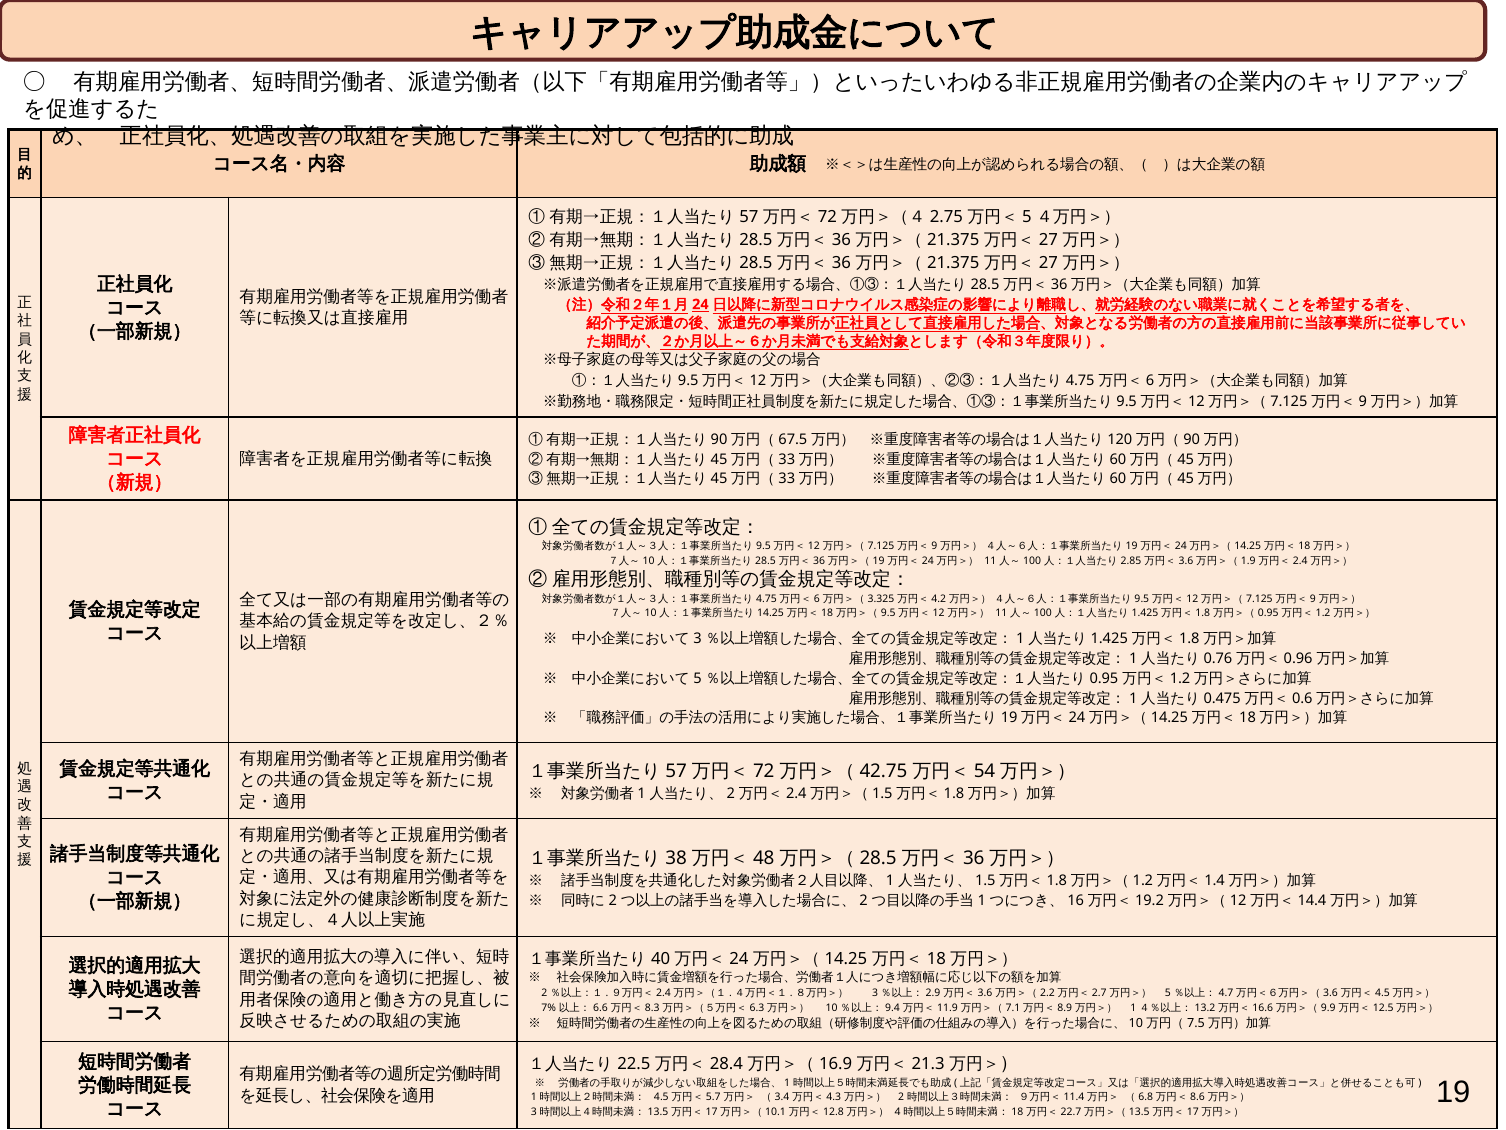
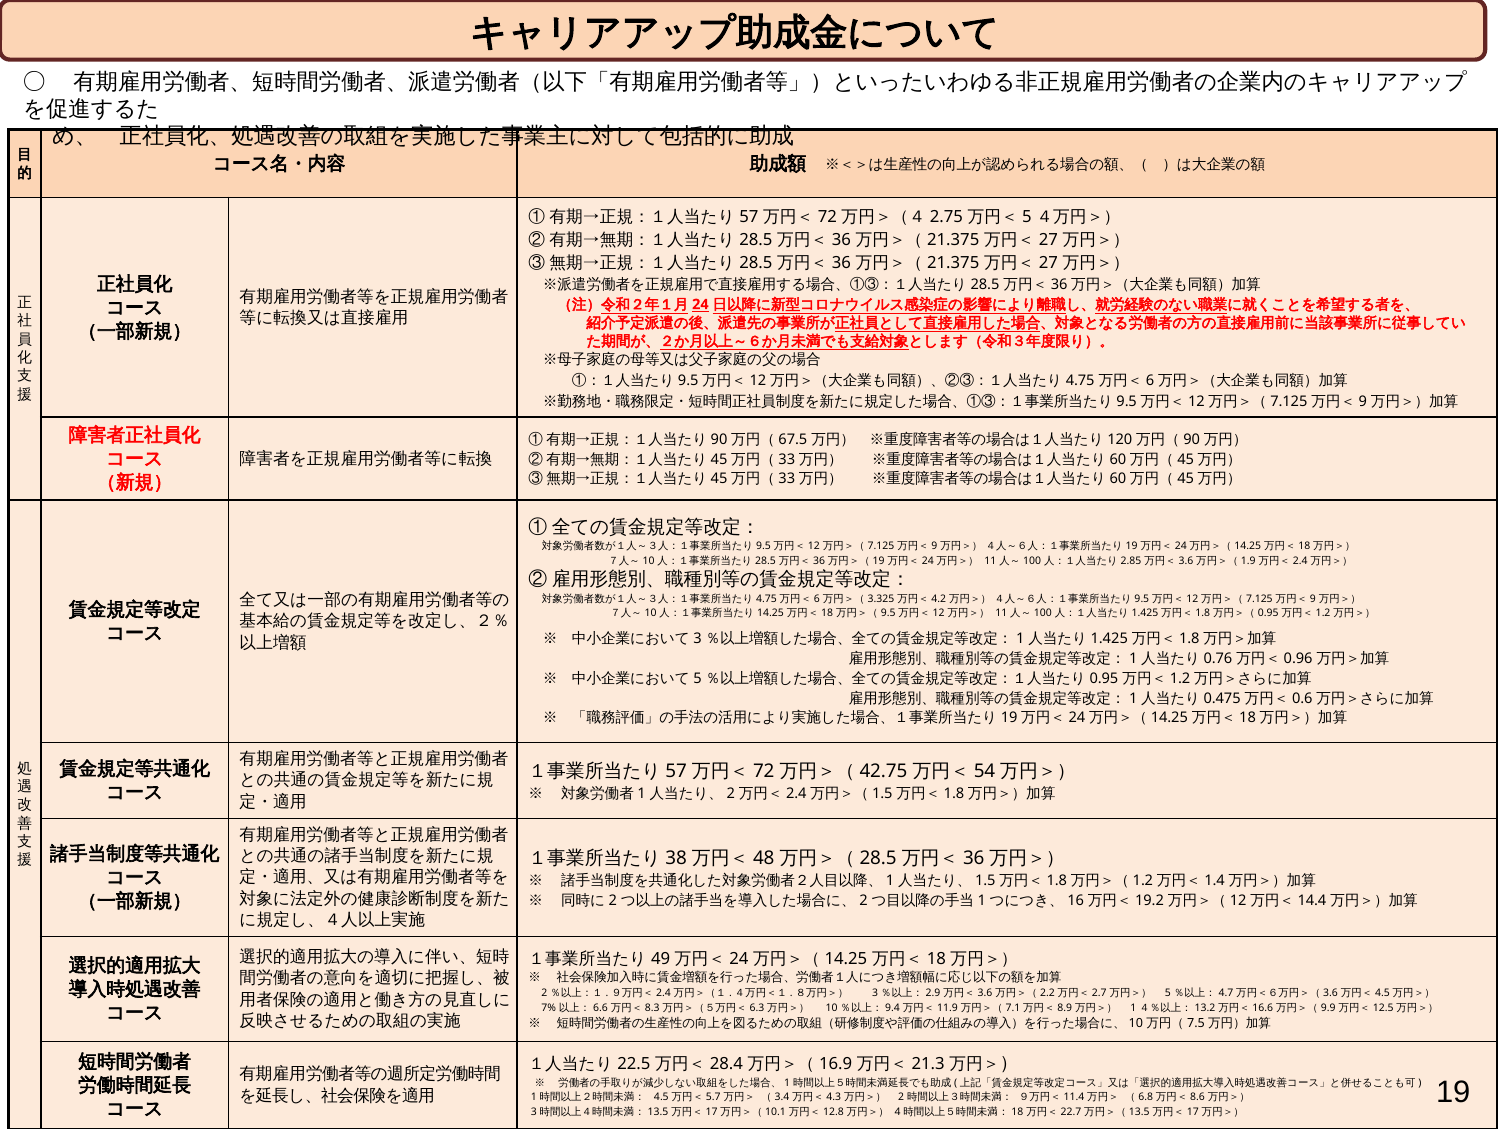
40: 40 -> 49
